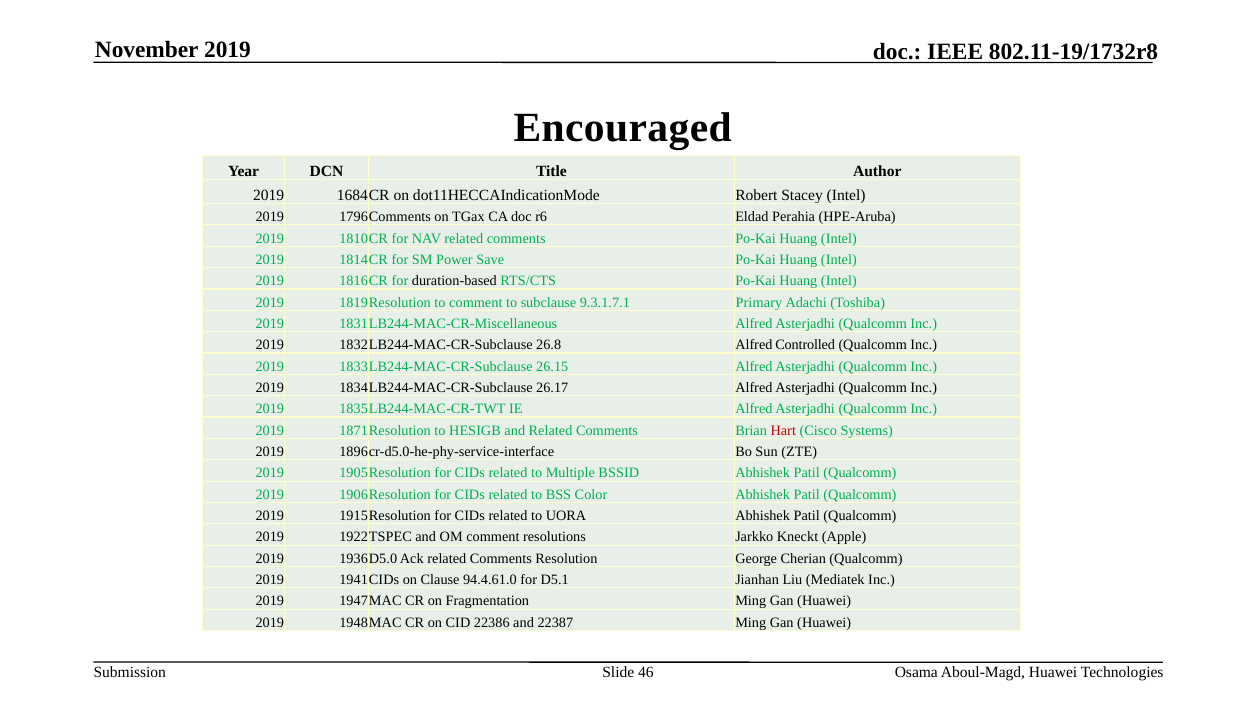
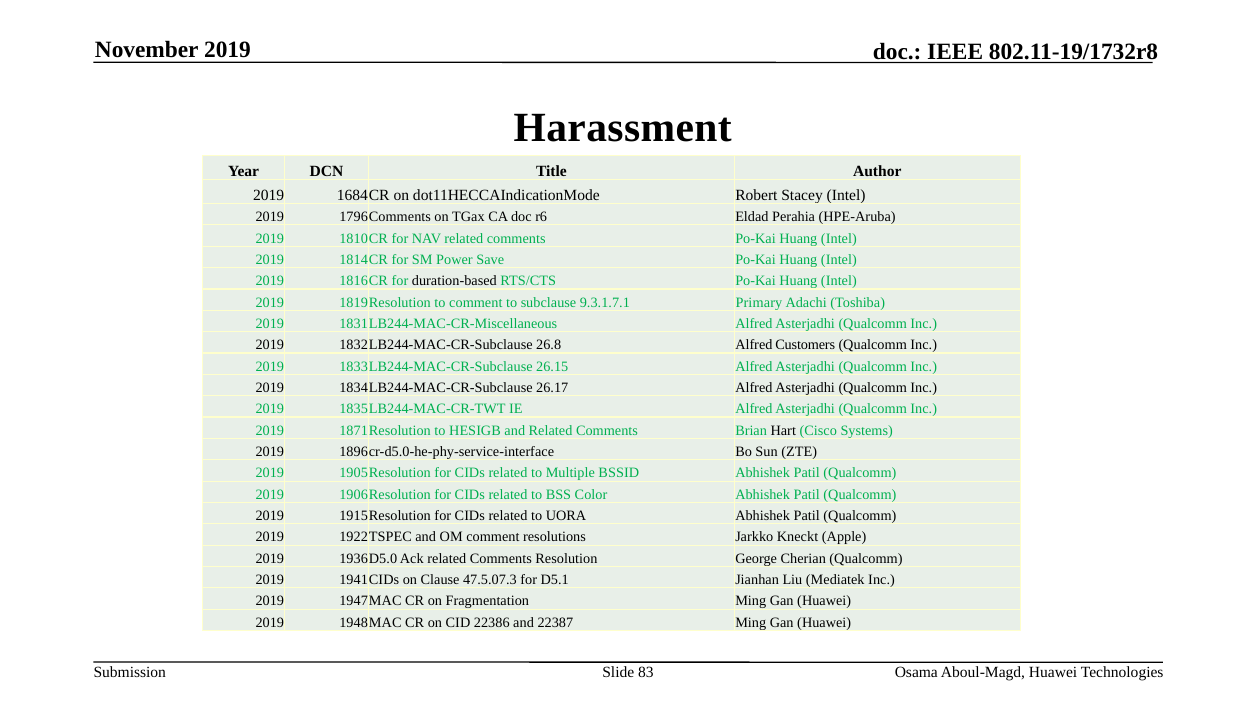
Encouraged: Encouraged -> Harassment
Controlled: Controlled -> Customers
Hart colour: red -> black
94.4.61.0: 94.4.61.0 -> 47.5.07.3
46: 46 -> 83
